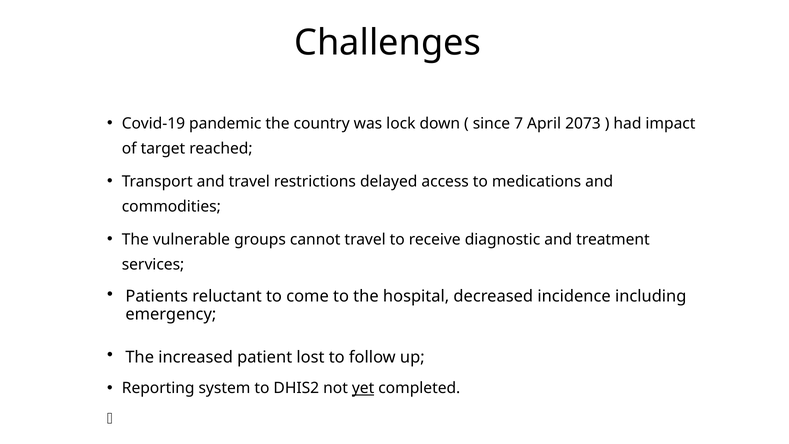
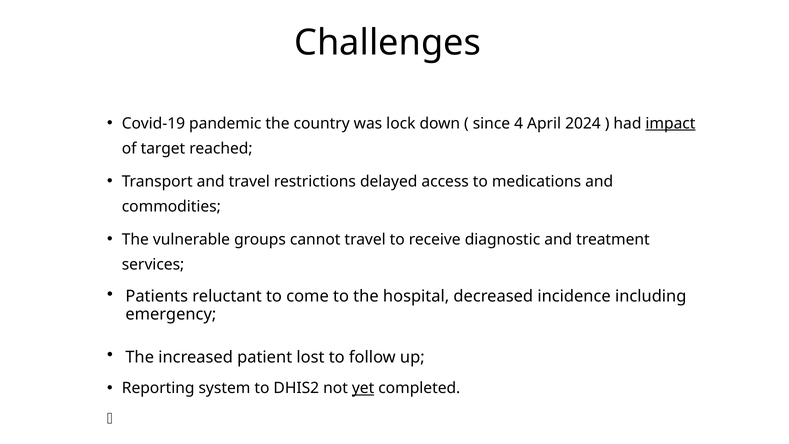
7: 7 -> 4
2073: 2073 -> 2024
impact underline: none -> present
